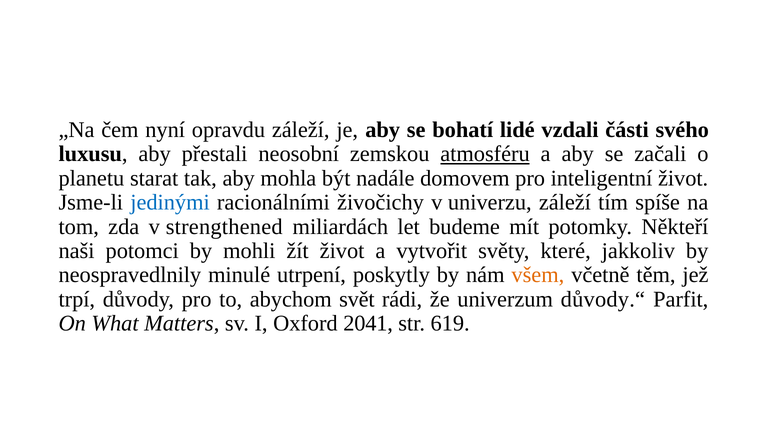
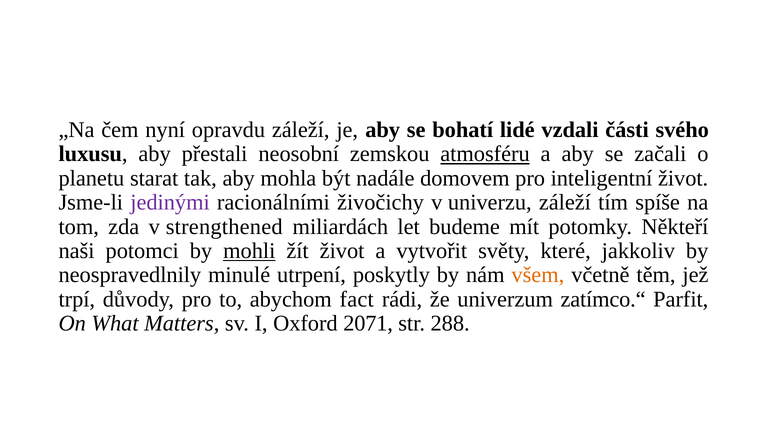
jedinými colour: blue -> purple
mohli underline: none -> present
svět: svět -> fact
důvody.“: důvody.“ -> zatímco.“
2041: 2041 -> 2071
619: 619 -> 288
